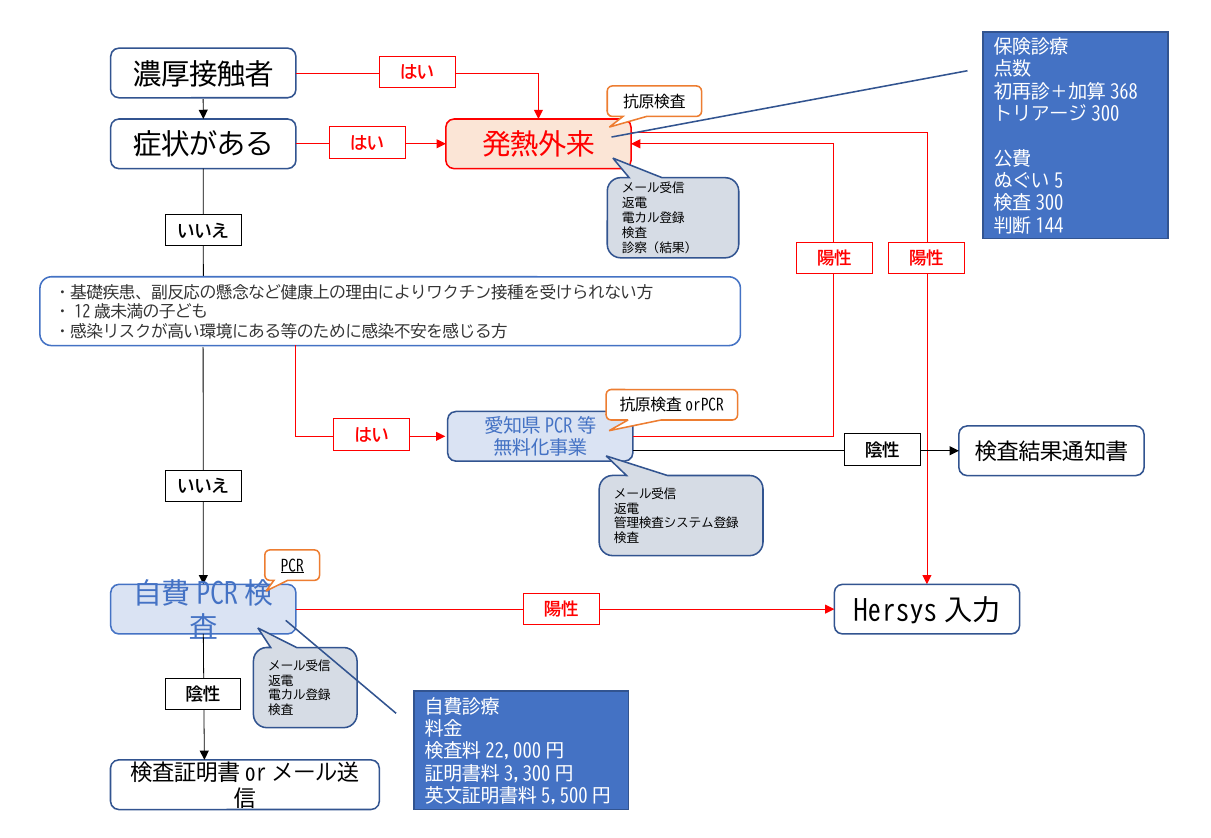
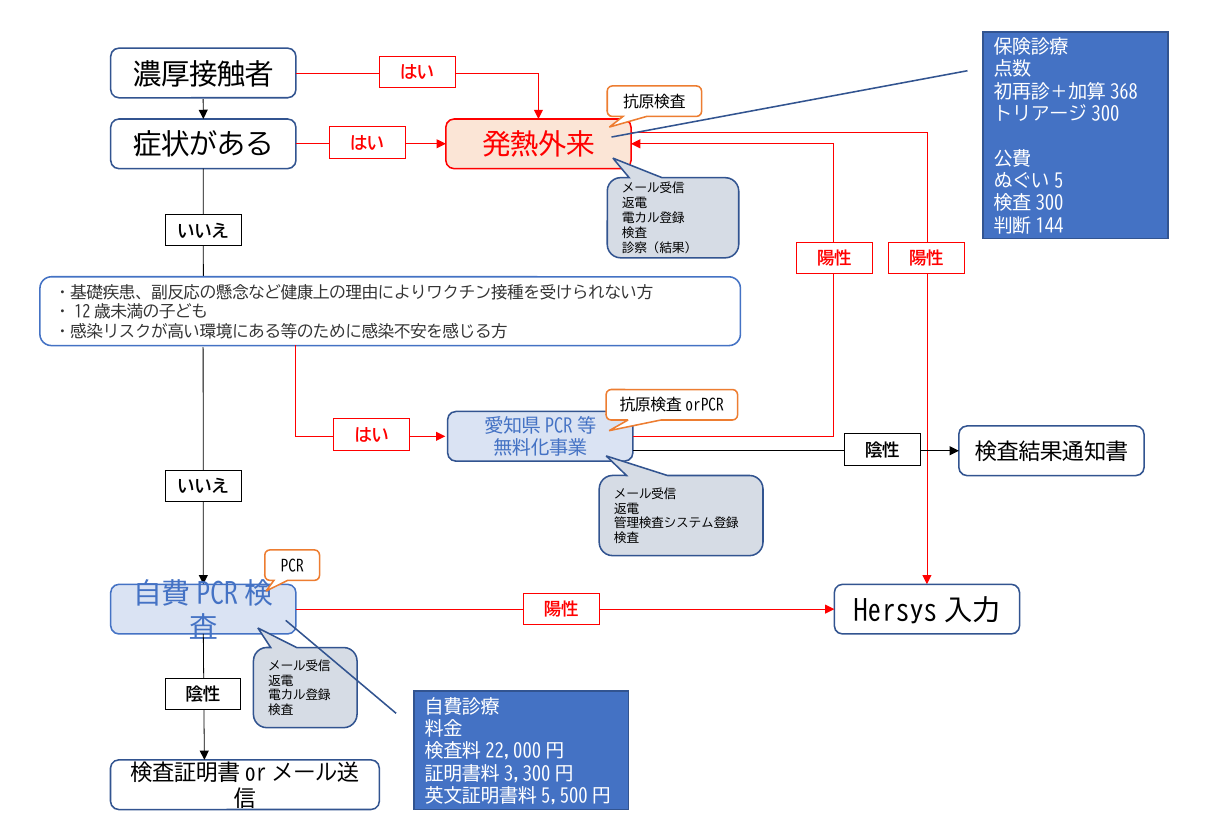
PCR underline: present -> none
